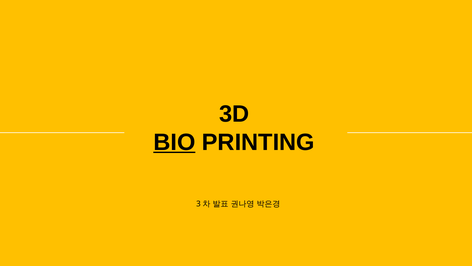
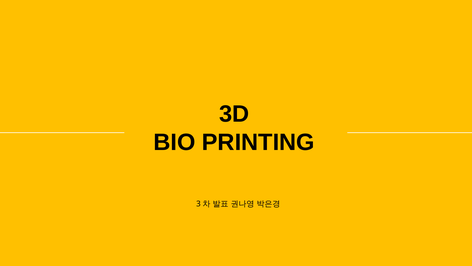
BIO underline: present -> none
